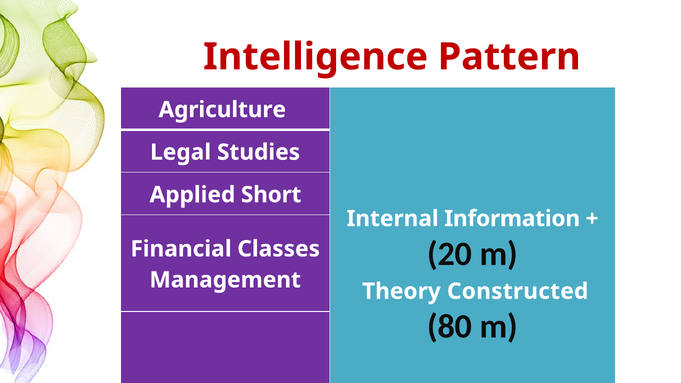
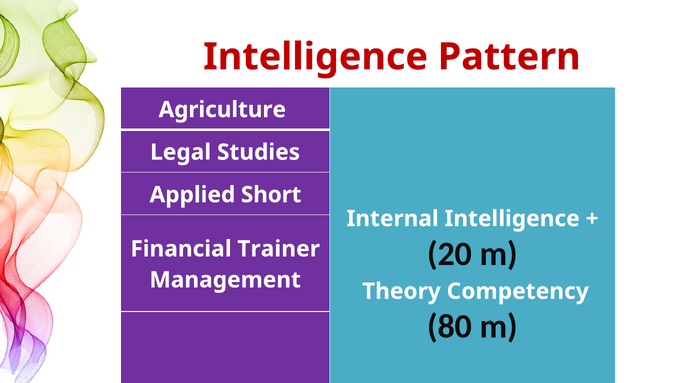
Internal Information: Information -> Intelligence
Classes: Classes -> Trainer
Constructed: Constructed -> Competency
